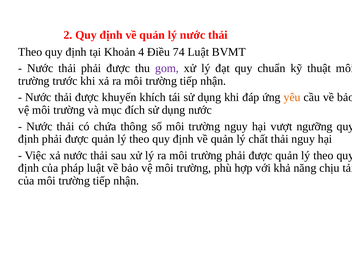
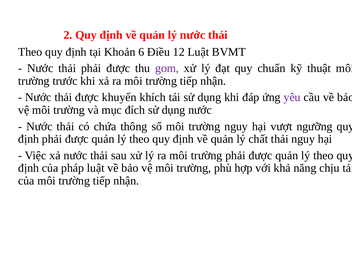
4: 4 -> 6
74: 74 -> 12
yêu colour: orange -> purple
